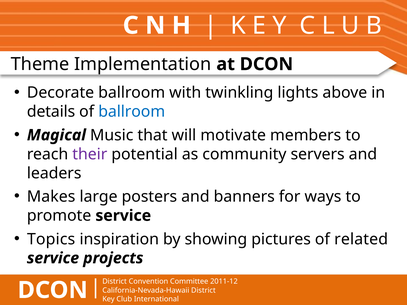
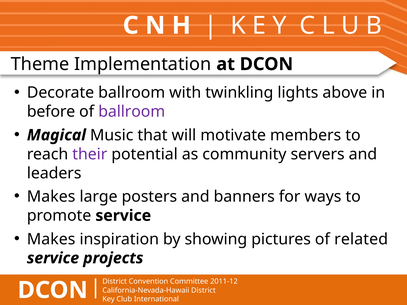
details: details -> before
ballroom at (132, 112) colour: blue -> purple
Topics at (51, 239): Topics -> Makes
